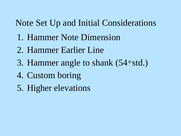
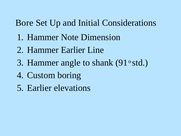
Note at (24, 23): Note -> Bore
54: 54 -> 91
Higher at (39, 88): Higher -> Earlier
